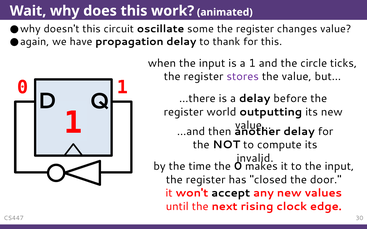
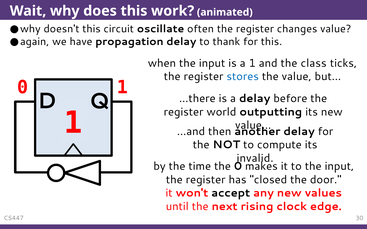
some: some -> often
circle: circle -> class
stores colour: purple -> blue
